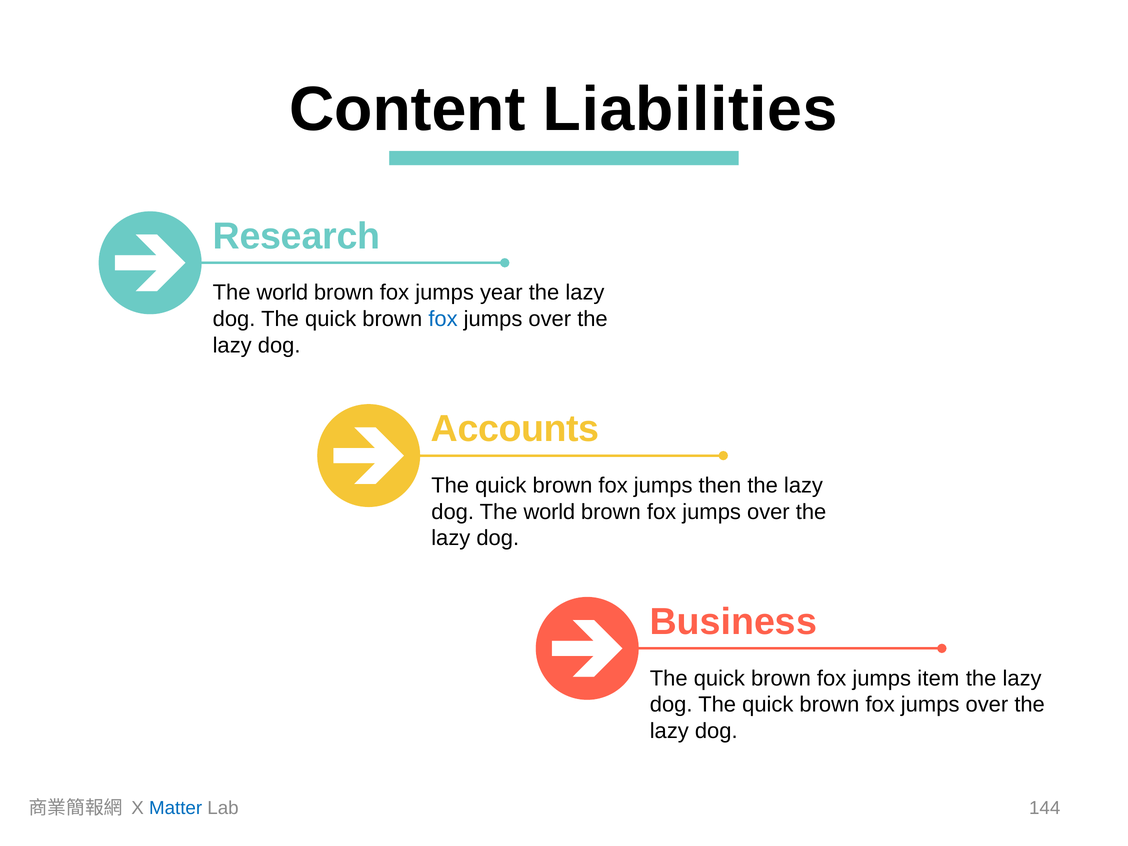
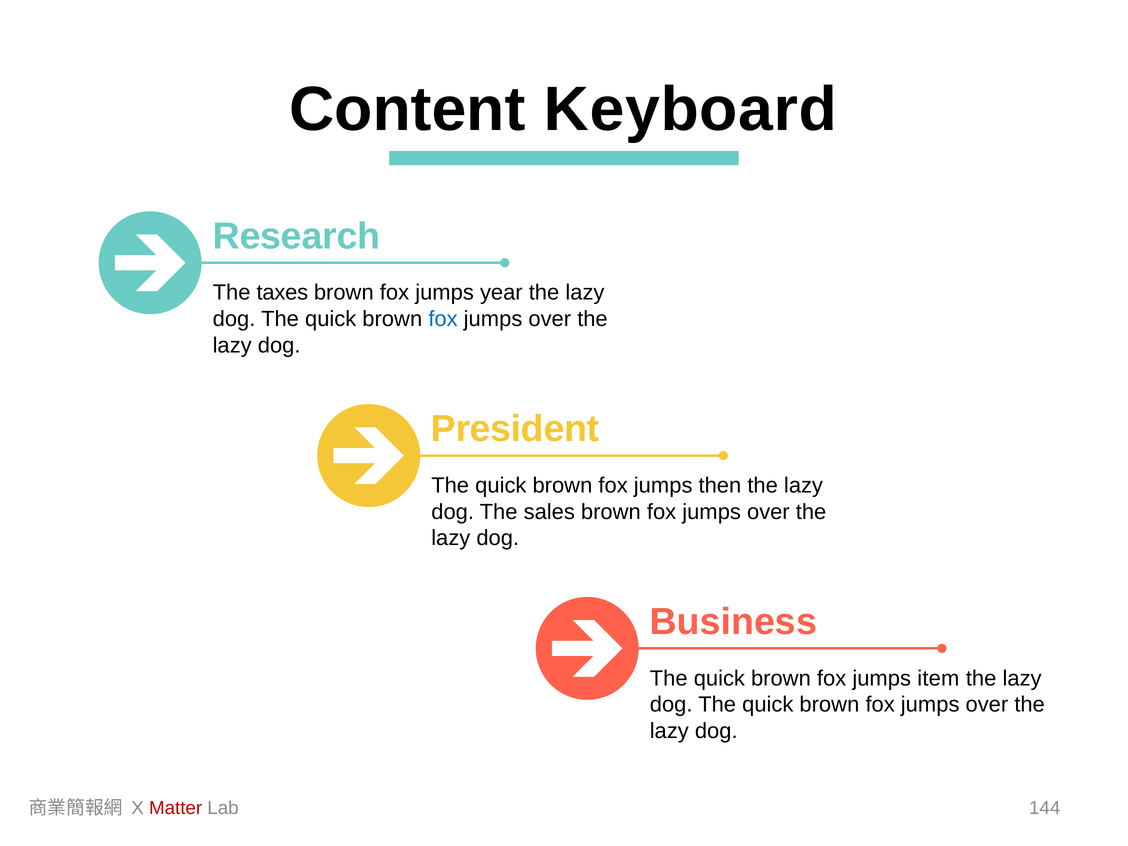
Liabilities: Liabilities -> Keyboard
world at (282, 293): world -> taxes
Accounts: Accounts -> President
dog The world: world -> sales
Matter colour: blue -> red
